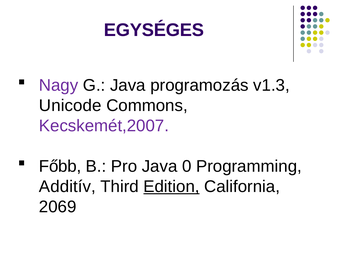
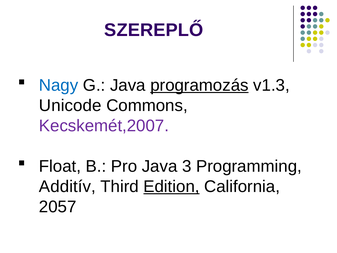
EGYSÉGES: EGYSÉGES -> SZEREPLŐ
Nagy colour: purple -> blue
programozás underline: none -> present
Főbb: Főbb -> Float
0: 0 -> 3
2069: 2069 -> 2057
